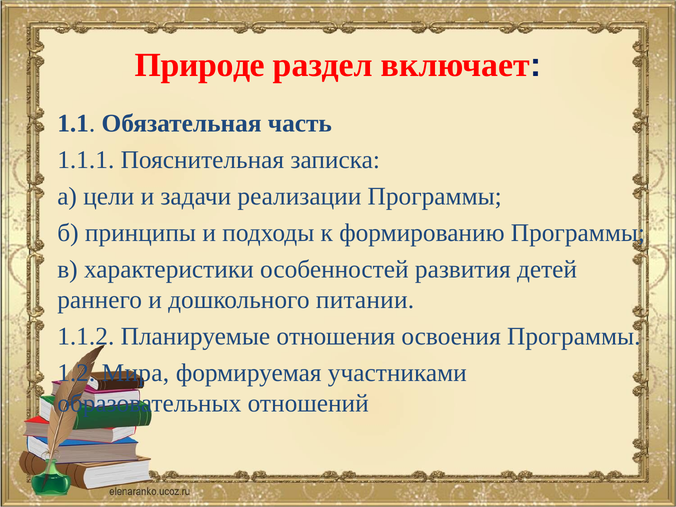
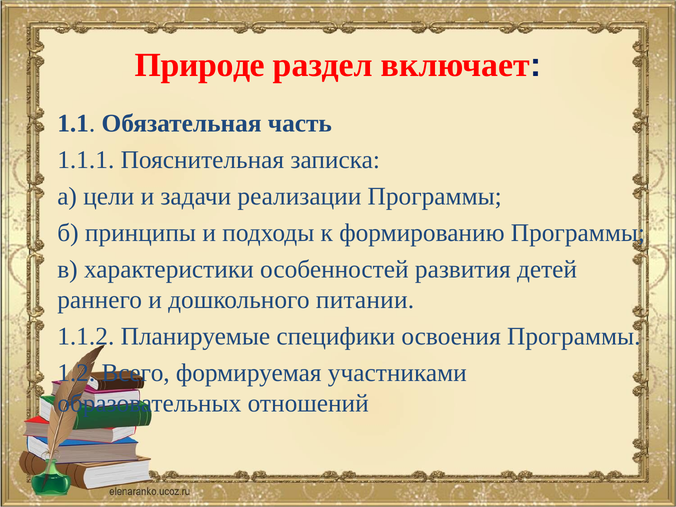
отношения: отношения -> специфики
Мира: Мира -> Всего
